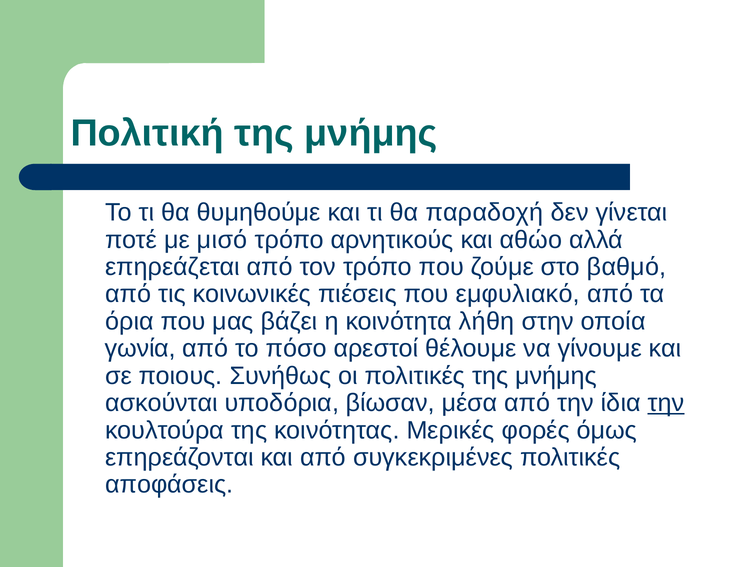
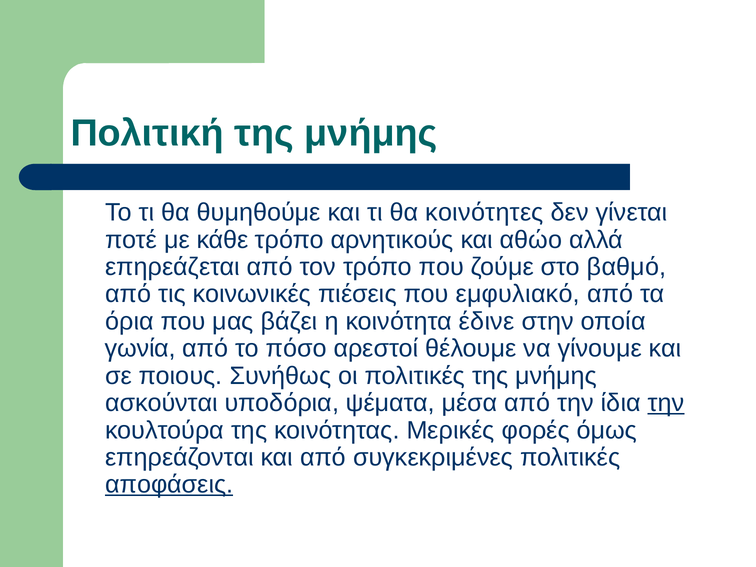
παραδοχή: παραδοχή -> κοινότητες
μισό: μισό -> κάθε
λήθη: λήθη -> έδινε
βίωσαν: βίωσαν -> ψέματα
αποφάσεις underline: none -> present
